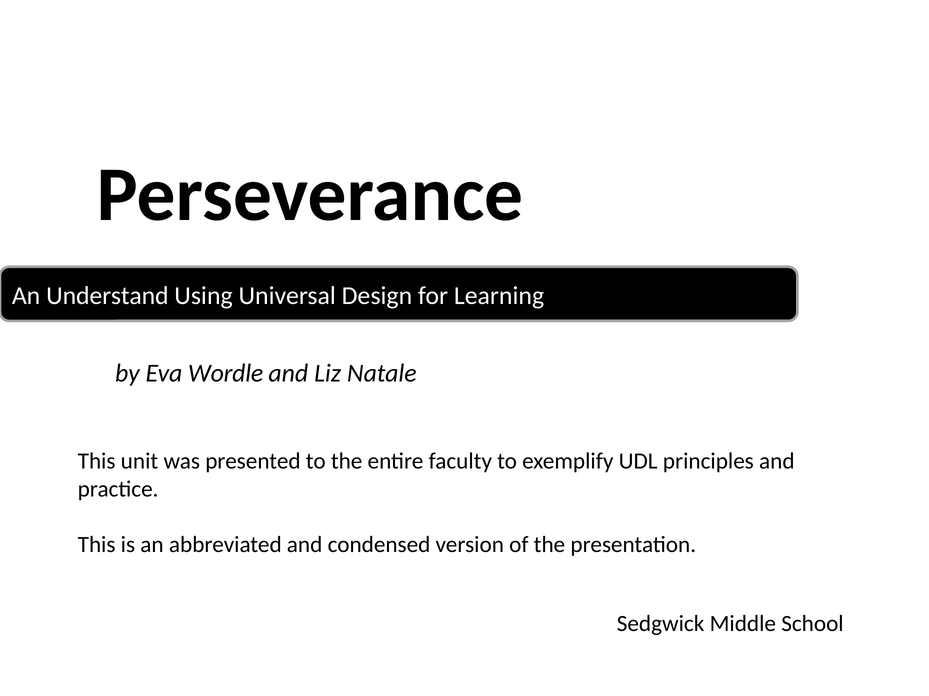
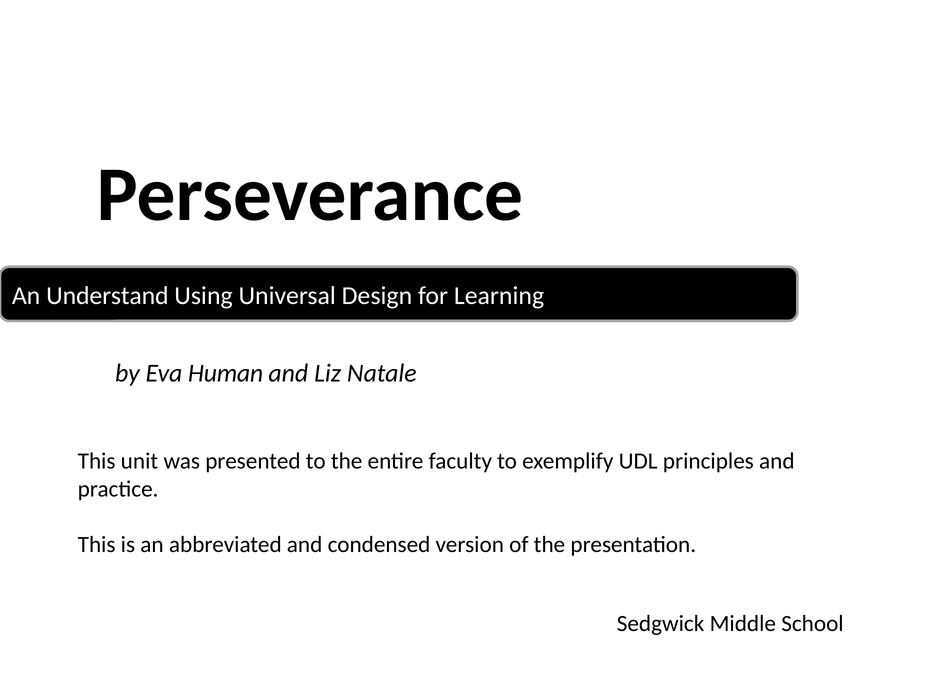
Wordle: Wordle -> Human
